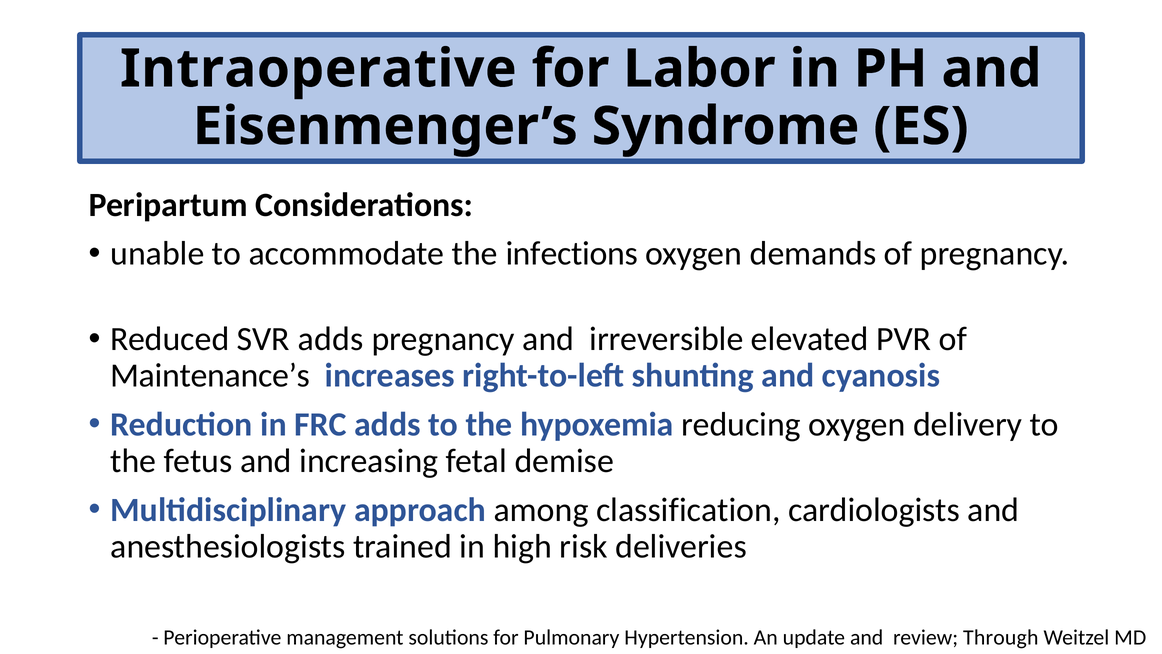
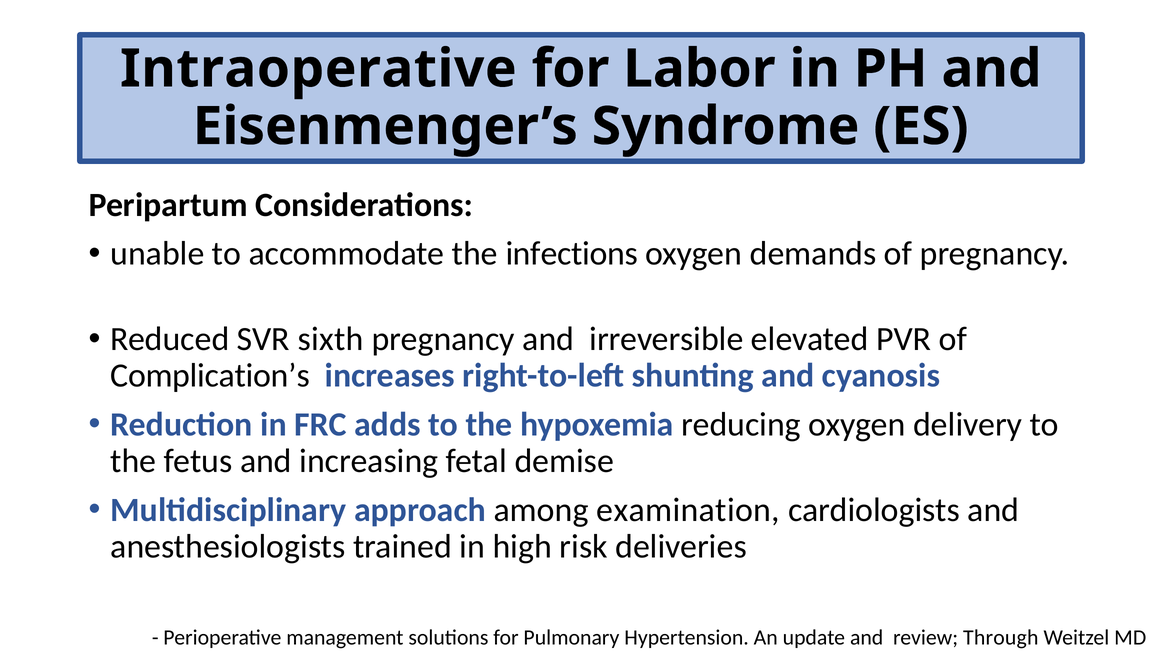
SVR adds: adds -> sixth
Maintenance’s: Maintenance’s -> Complication’s
classification: classification -> examination
